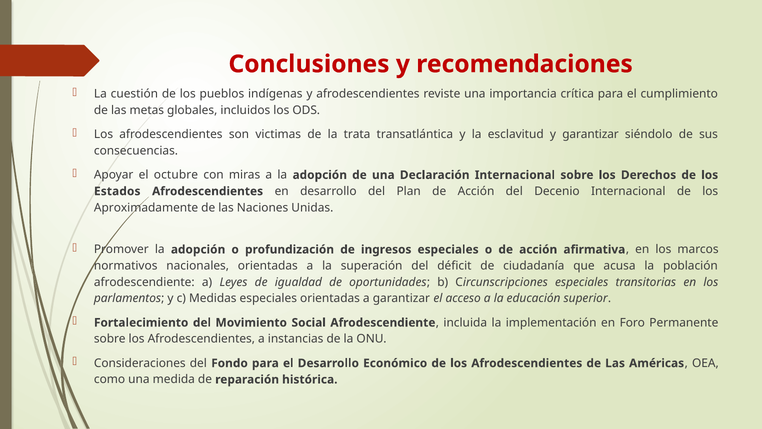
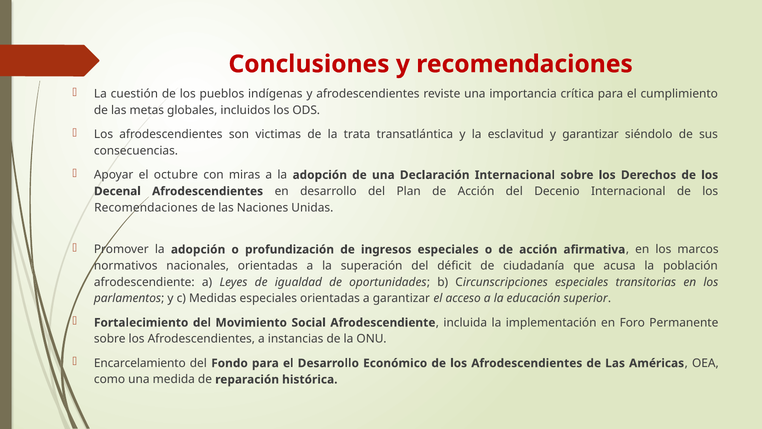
Estados: Estados -> Decenal
Aproximadamente at (146, 207): Aproximadamente -> Recomendaciones
Consideraciones: Consideraciones -> Encarcelamiento
